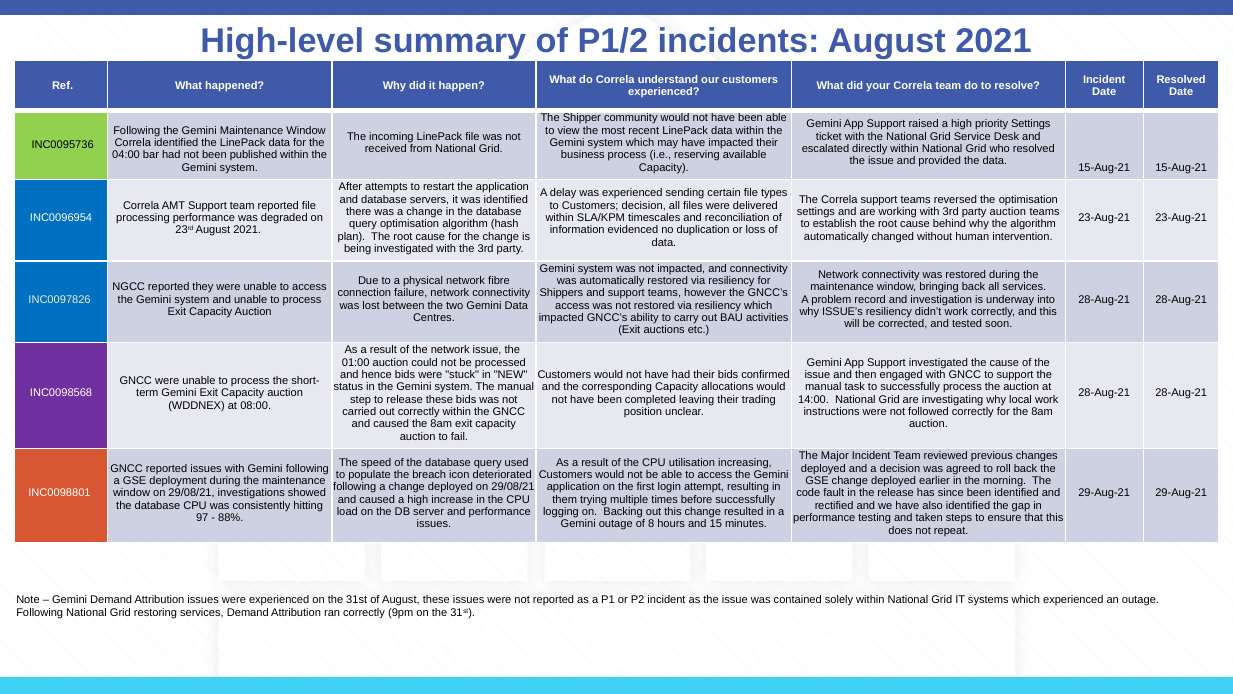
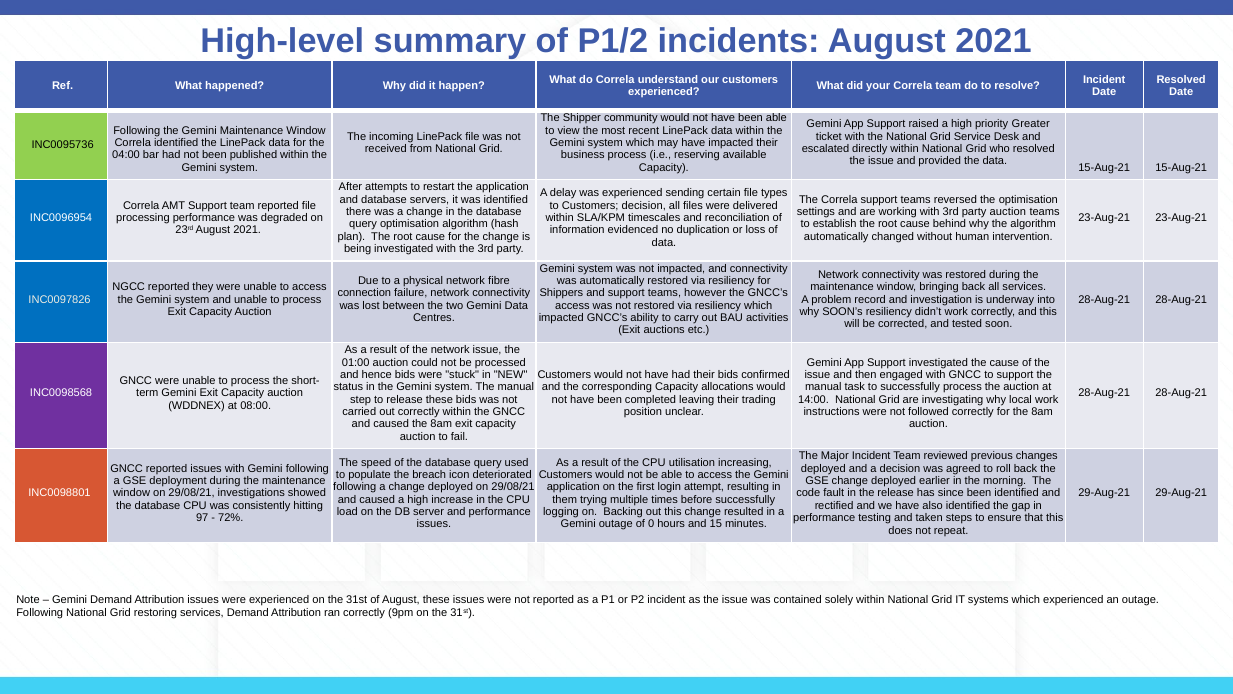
priority Settings: Settings -> Greater
ISSUE’s: ISSUE’s -> SOON’s
88%: 88% -> 72%
8: 8 -> 0
